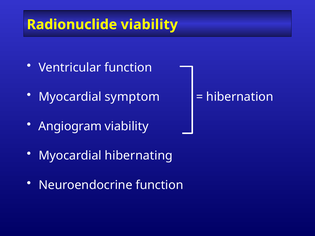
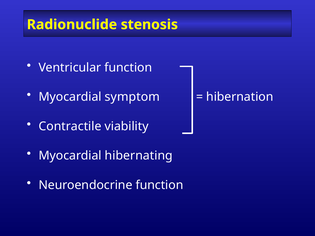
Radionuclide viability: viability -> stenosis
Angiogram: Angiogram -> Contractile
